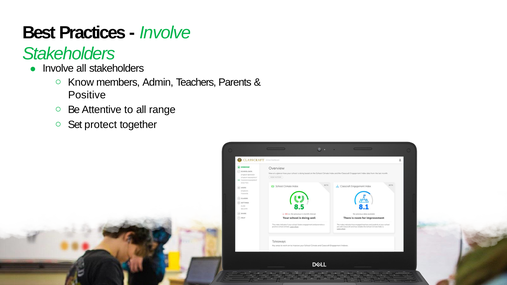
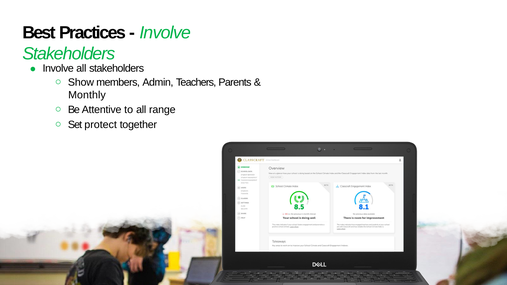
Know: Know -> Show
Positive: Positive -> Monthly
